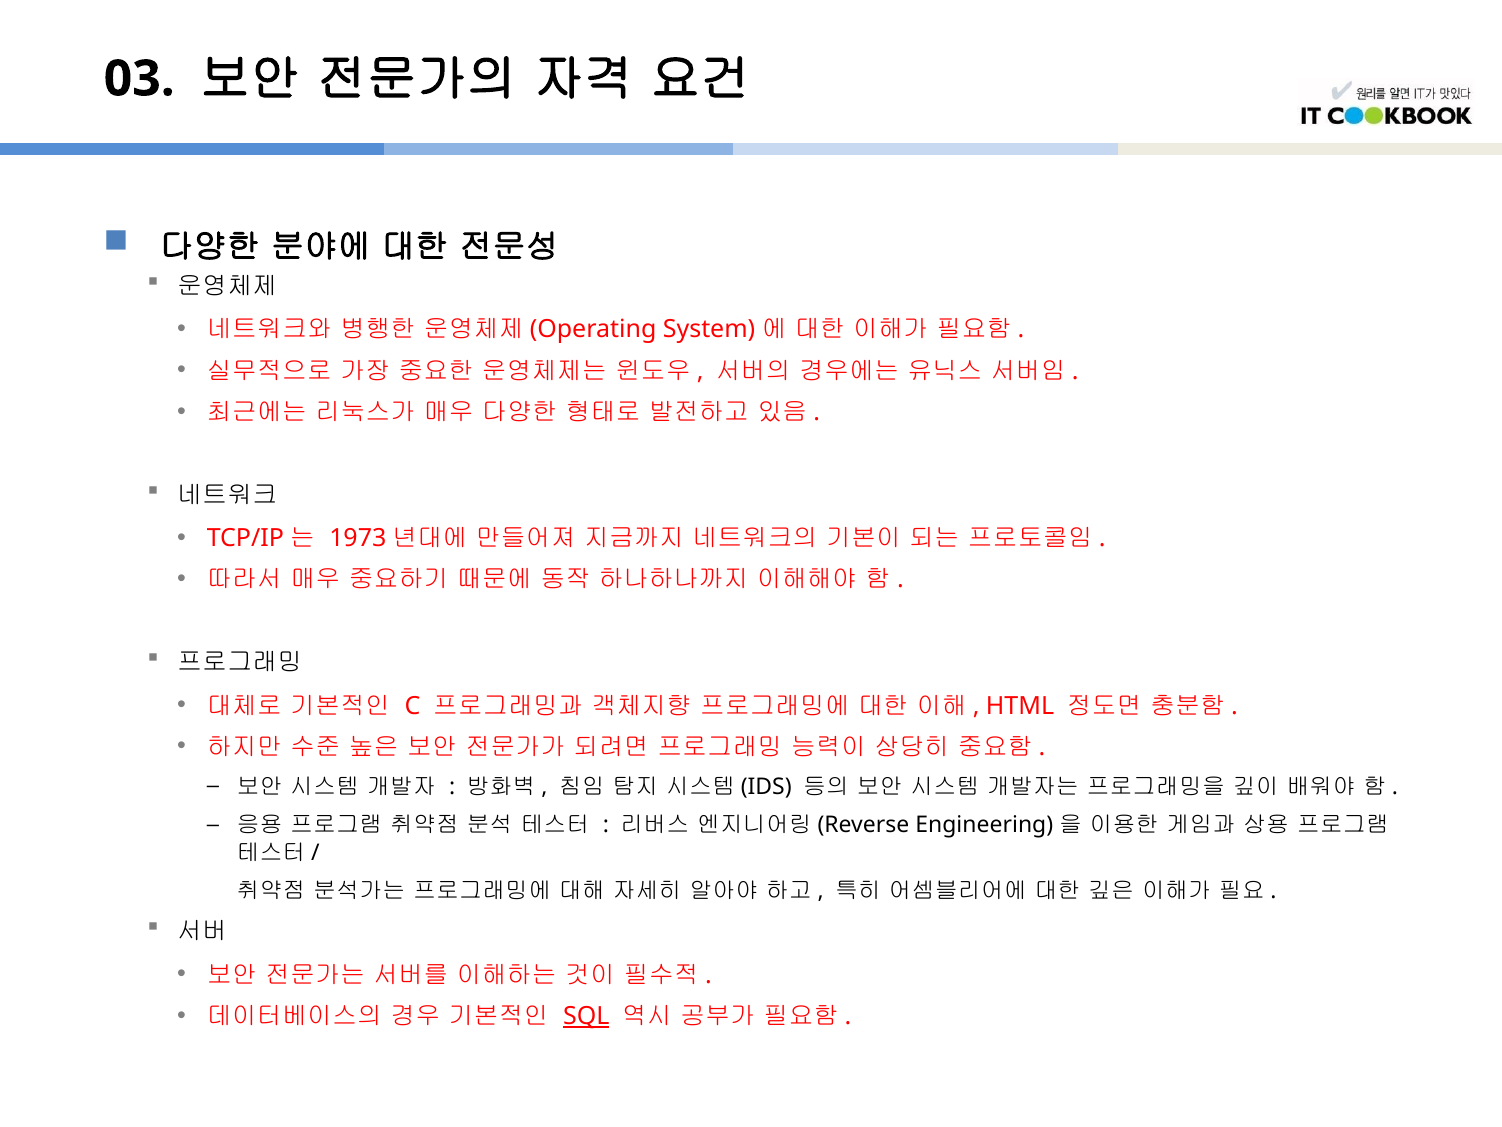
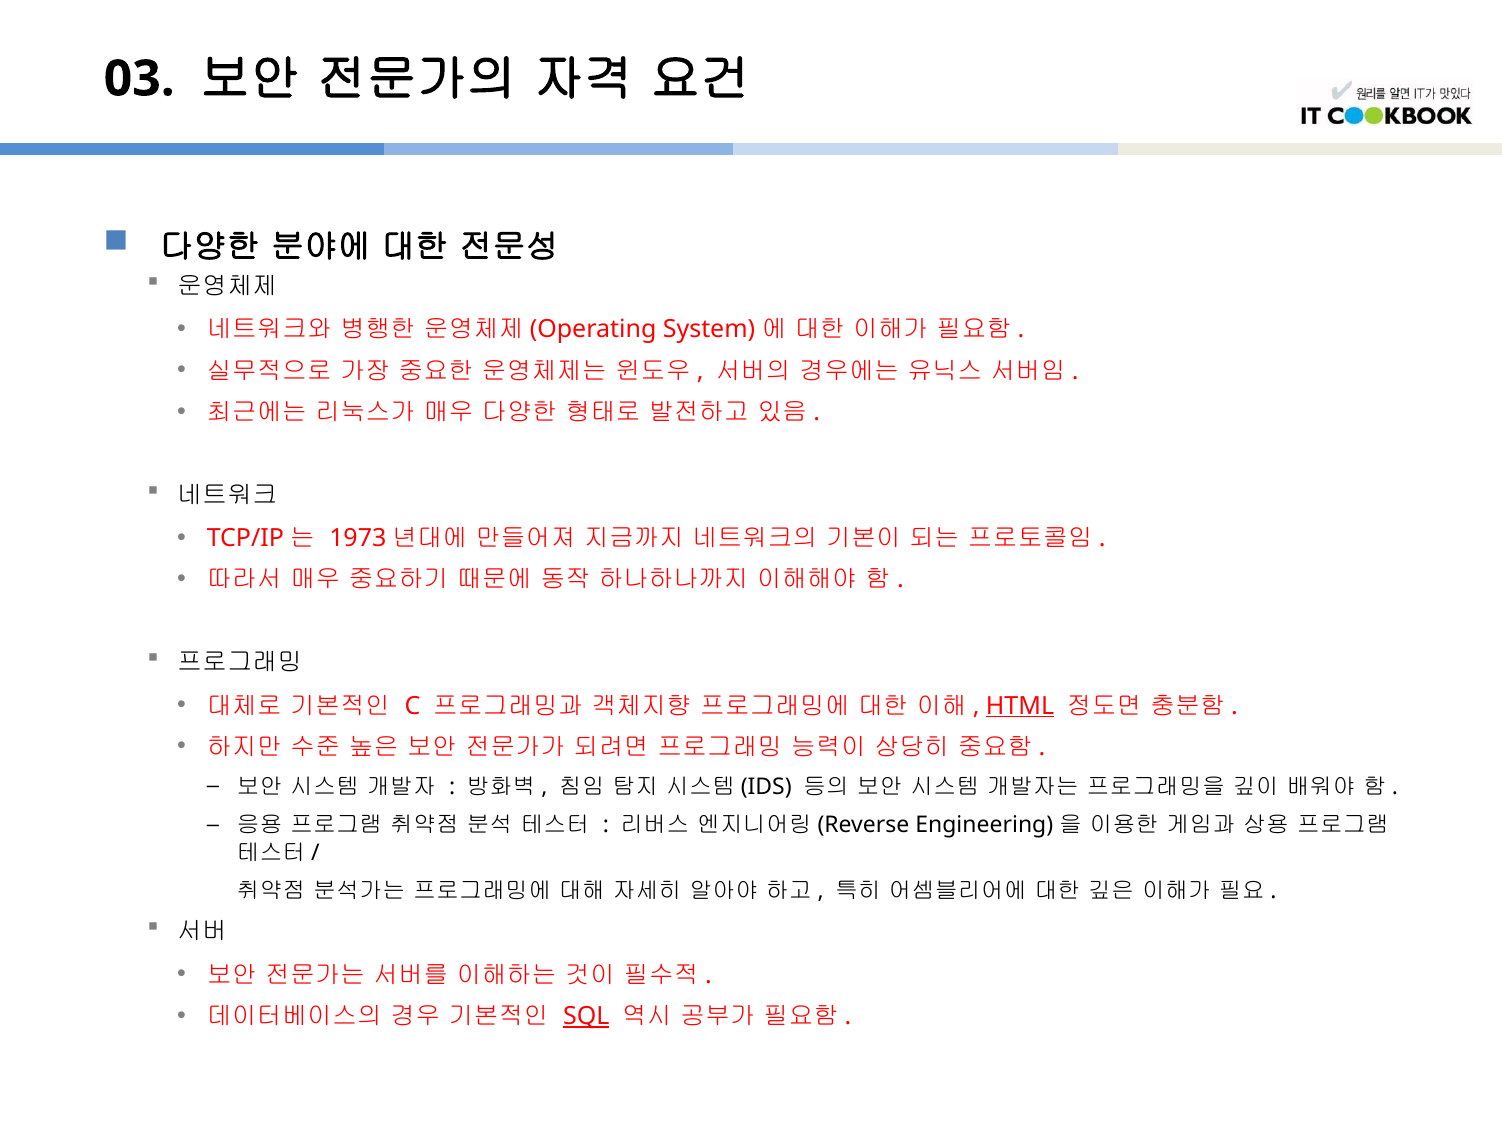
HTML underline: none -> present
